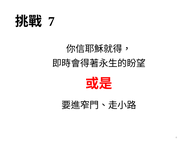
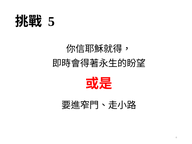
7: 7 -> 5
